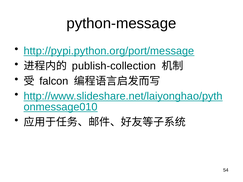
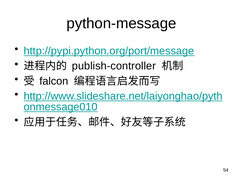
publish-collection: publish-collection -> publish-controller
